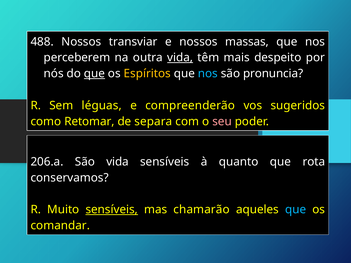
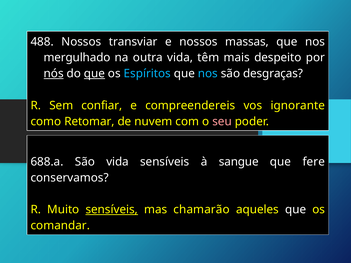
perceberem: perceberem -> mergulhado
vida at (180, 58) underline: present -> none
nós underline: none -> present
Espíritos colour: yellow -> light blue
pronuncia: pronuncia -> desgraças
léguas: léguas -> confiar
compreenderão: compreenderão -> compreendereis
sugeridos: sugeridos -> ignorante
separa: separa -> nuvem
206.a: 206.a -> 688.a
quanto: quanto -> sangue
rota: rota -> fere
que at (296, 210) colour: light blue -> white
